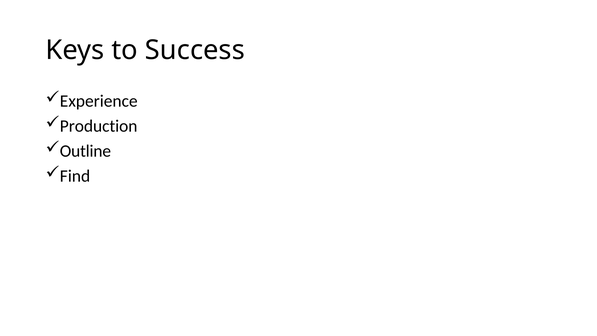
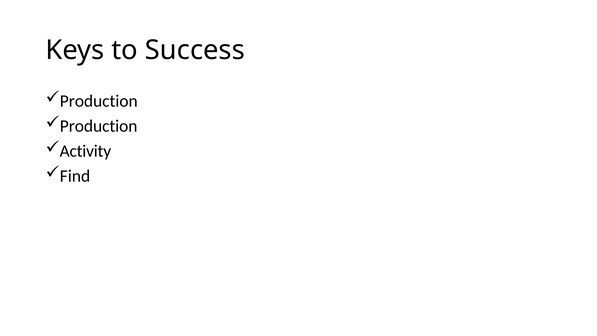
Experience at (99, 101): Experience -> Production
Outline: Outline -> Activity
